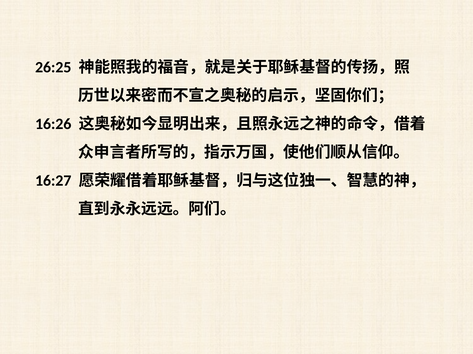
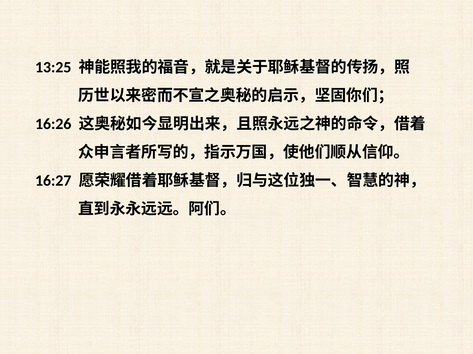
26:25: 26:25 -> 13:25
